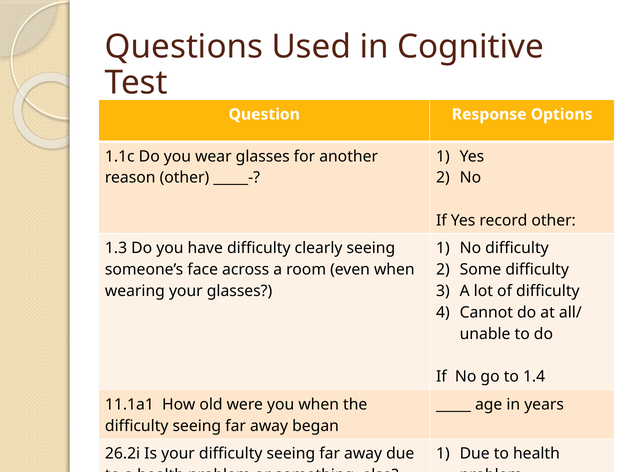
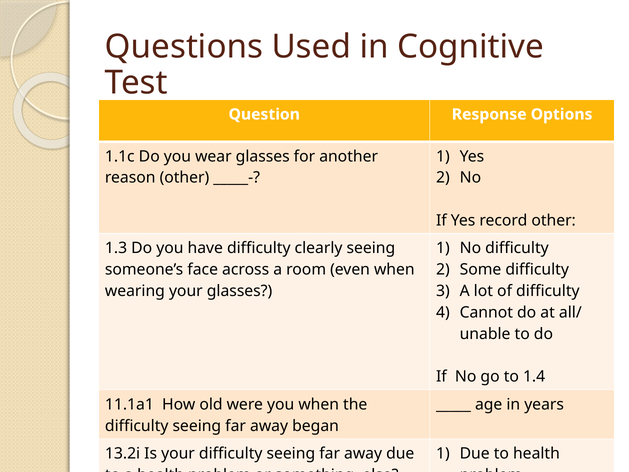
26.2i: 26.2i -> 13.2i
